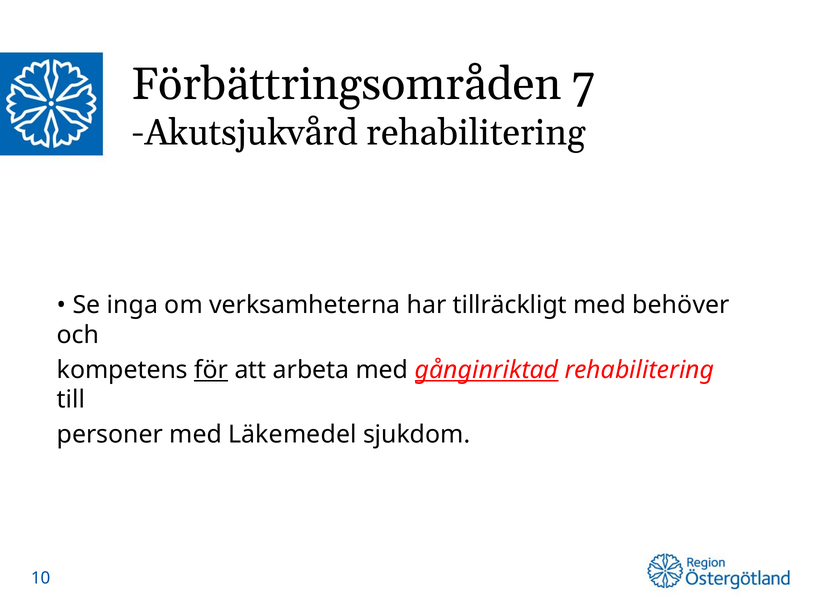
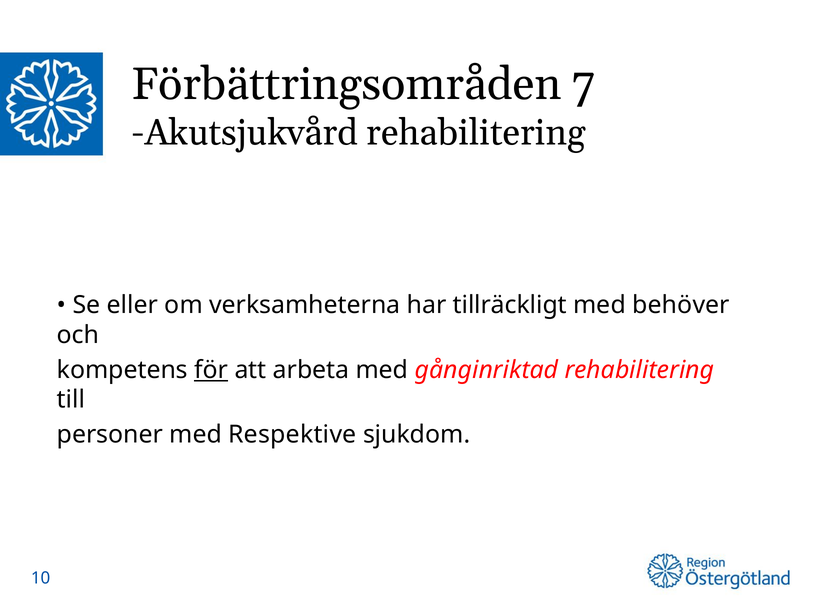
inga: inga -> eller
gånginriktad underline: present -> none
Läkemedel: Läkemedel -> Respektive
